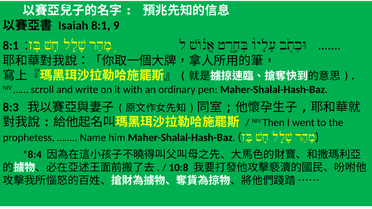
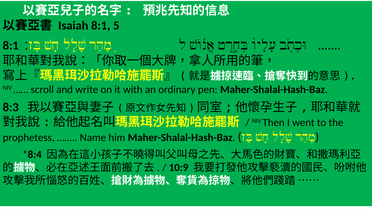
9: 9 -> 5
10:8: 10:8 -> 10:9
